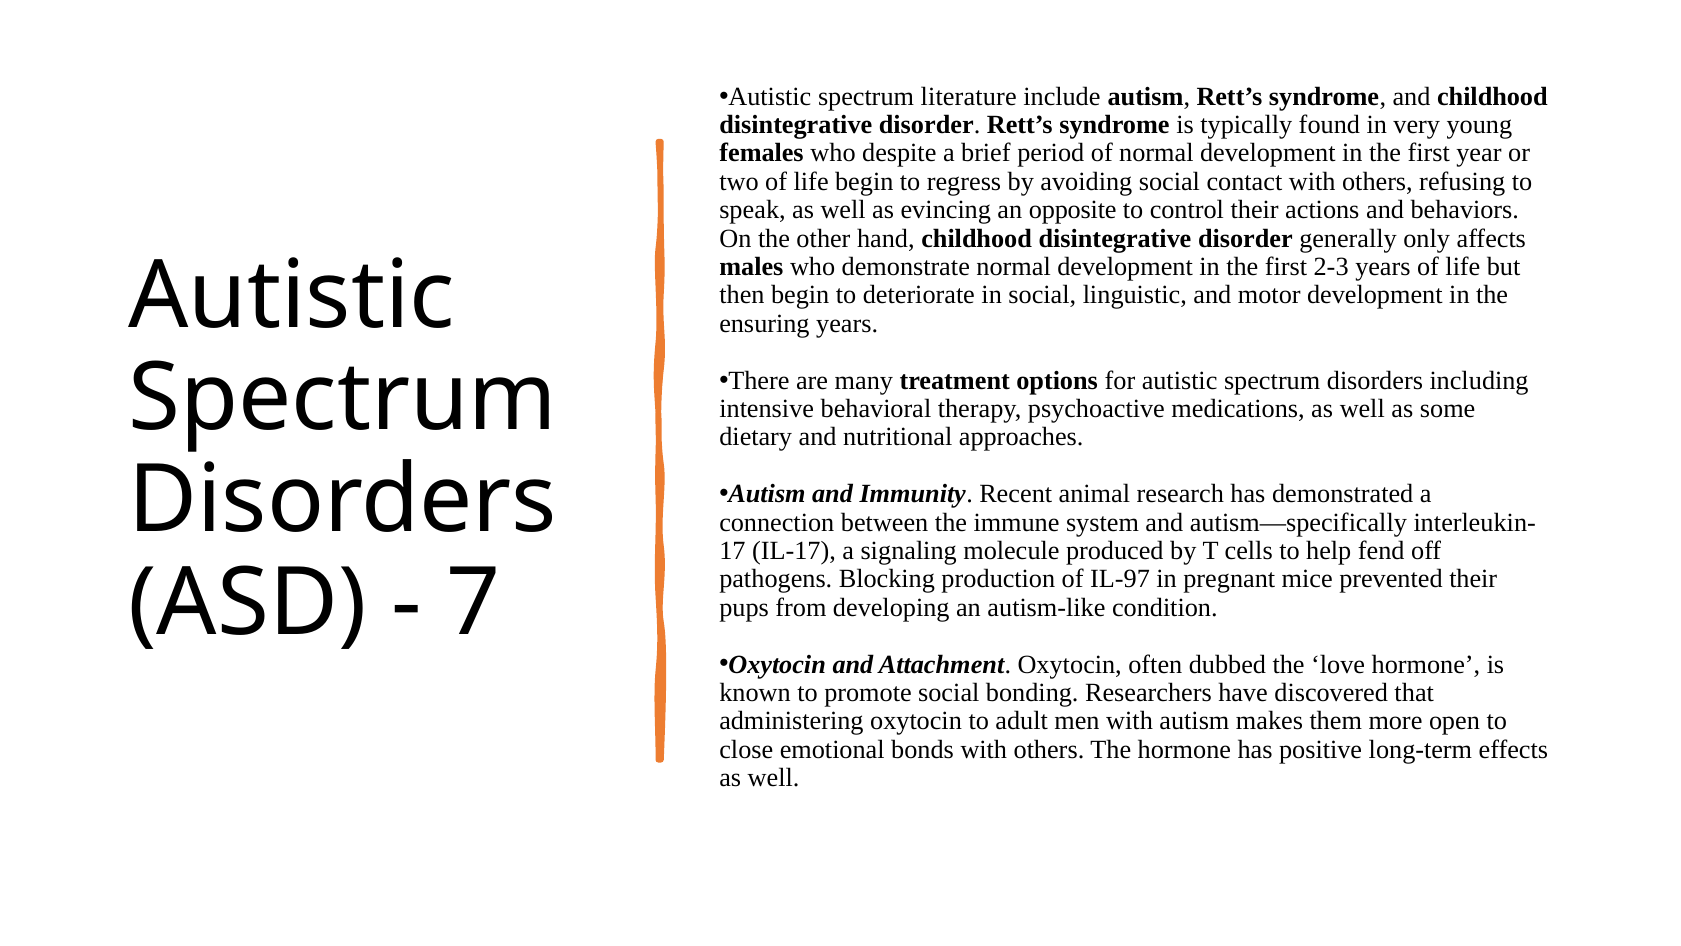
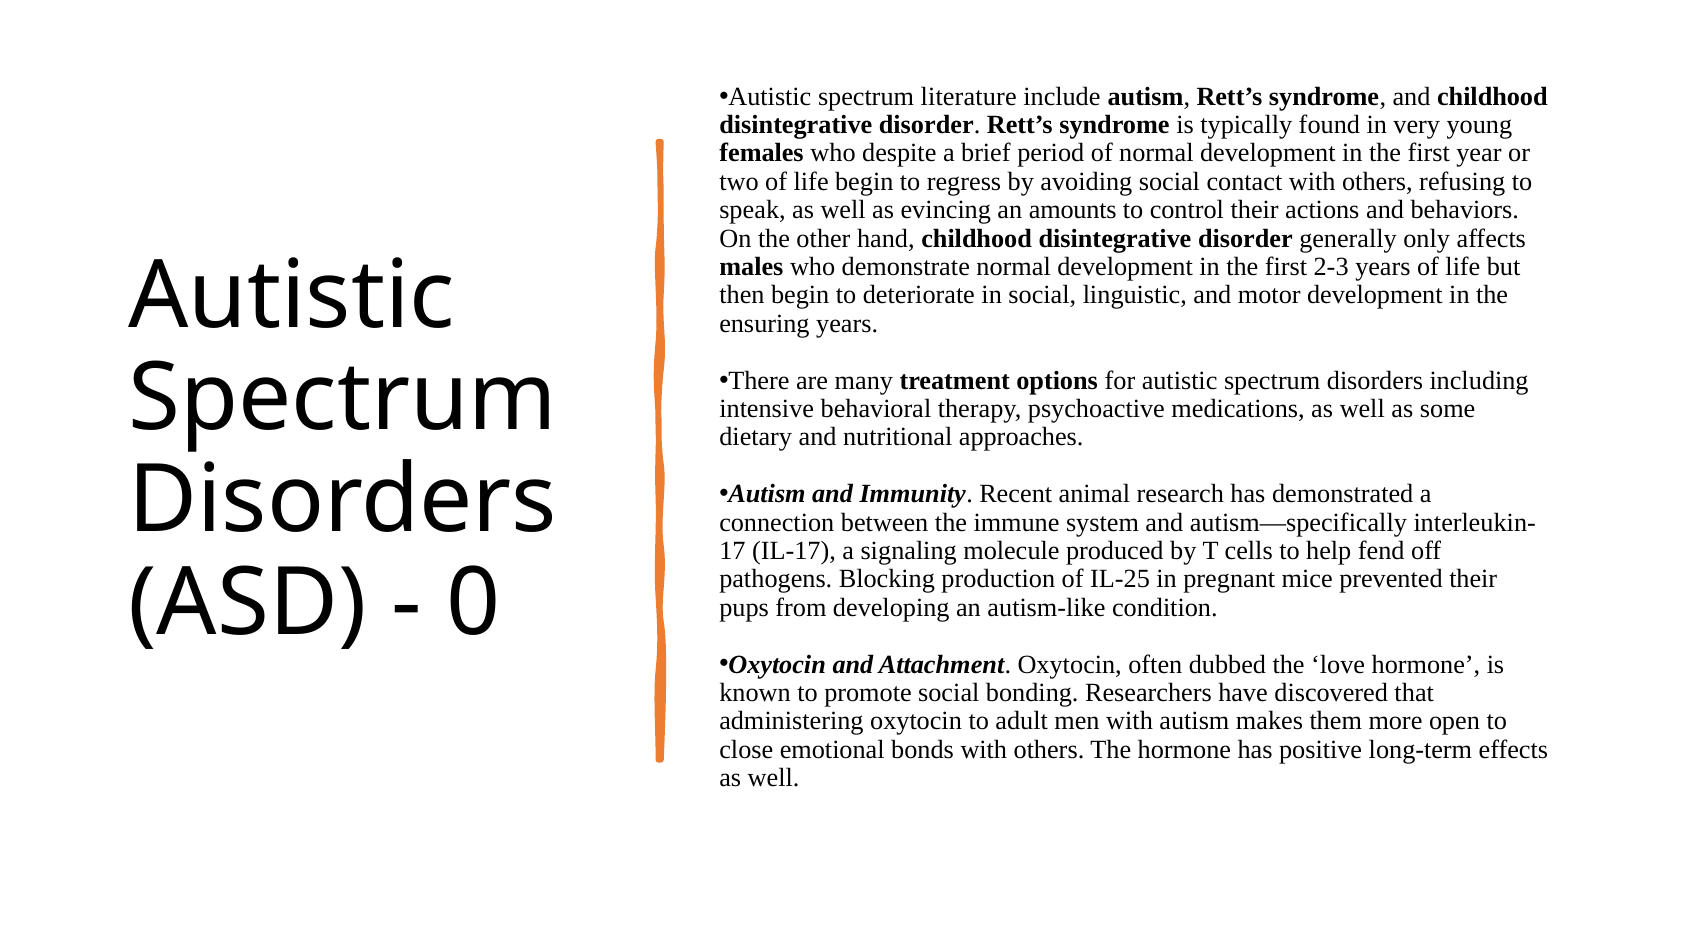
opposite: opposite -> amounts
IL-97: IL-97 -> IL-25
7: 7 -> 0
